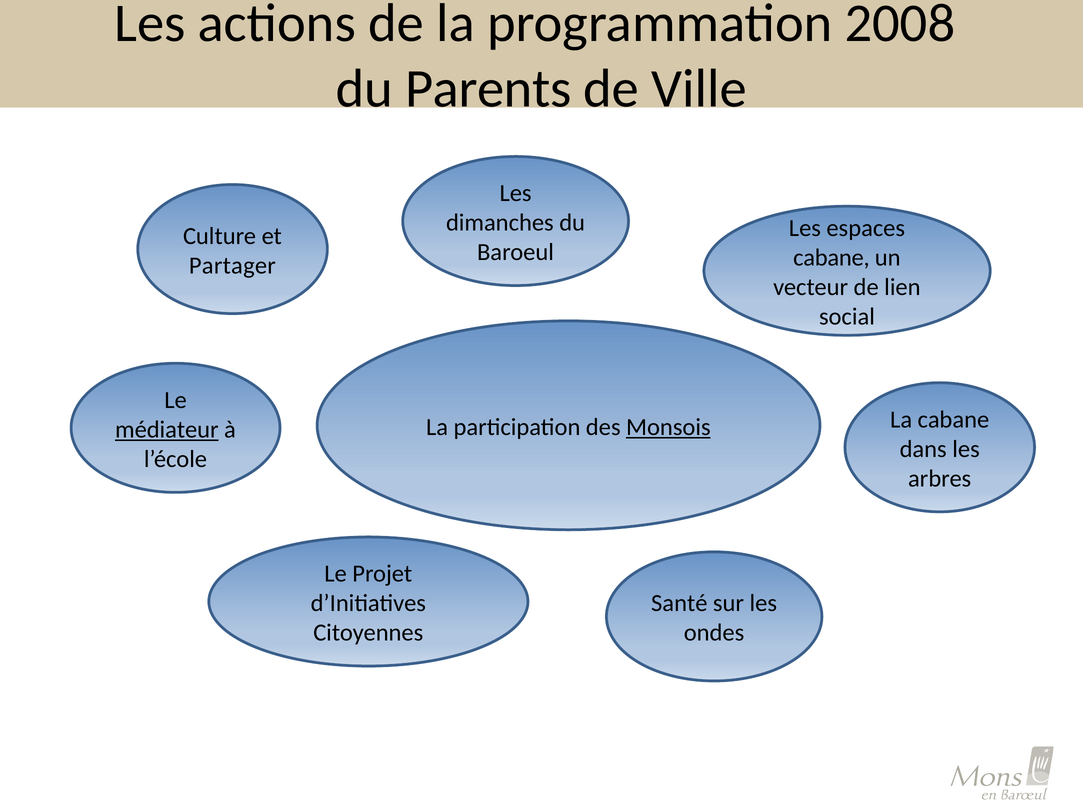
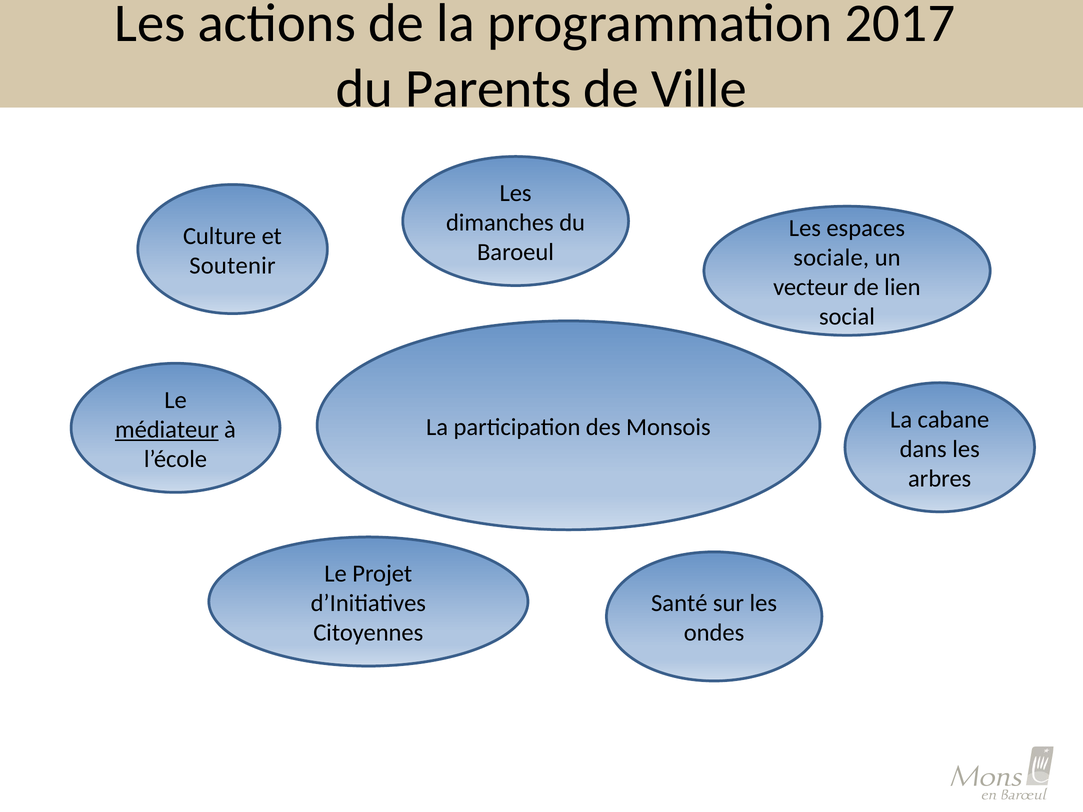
2008: 2008 -> 2017
cabane at (831, 258): cabane -> sociale
Partager: Partager -> Soutenir
Monsois underline: present -> none
